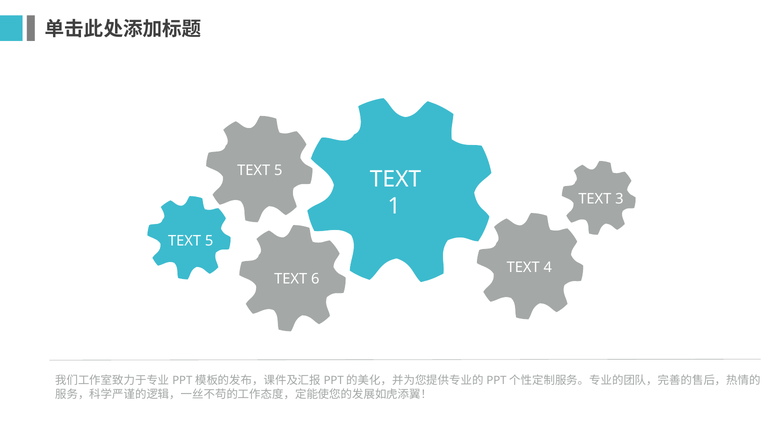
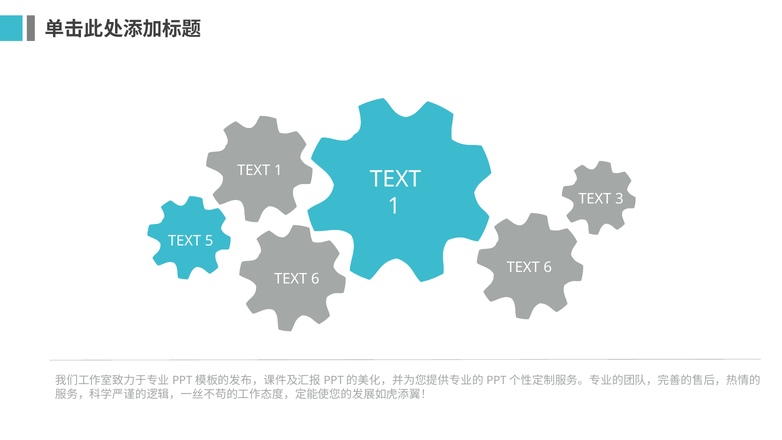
5 at (278, 171): 5 -> 1
4 at (548, 267): 4 -> 6
